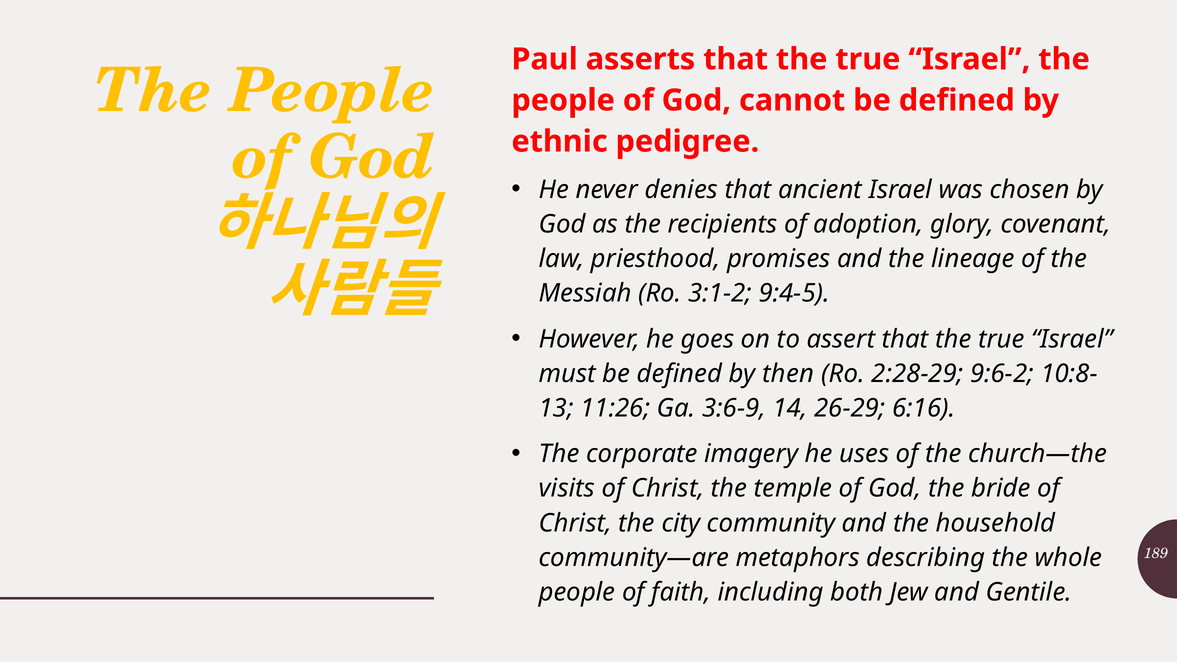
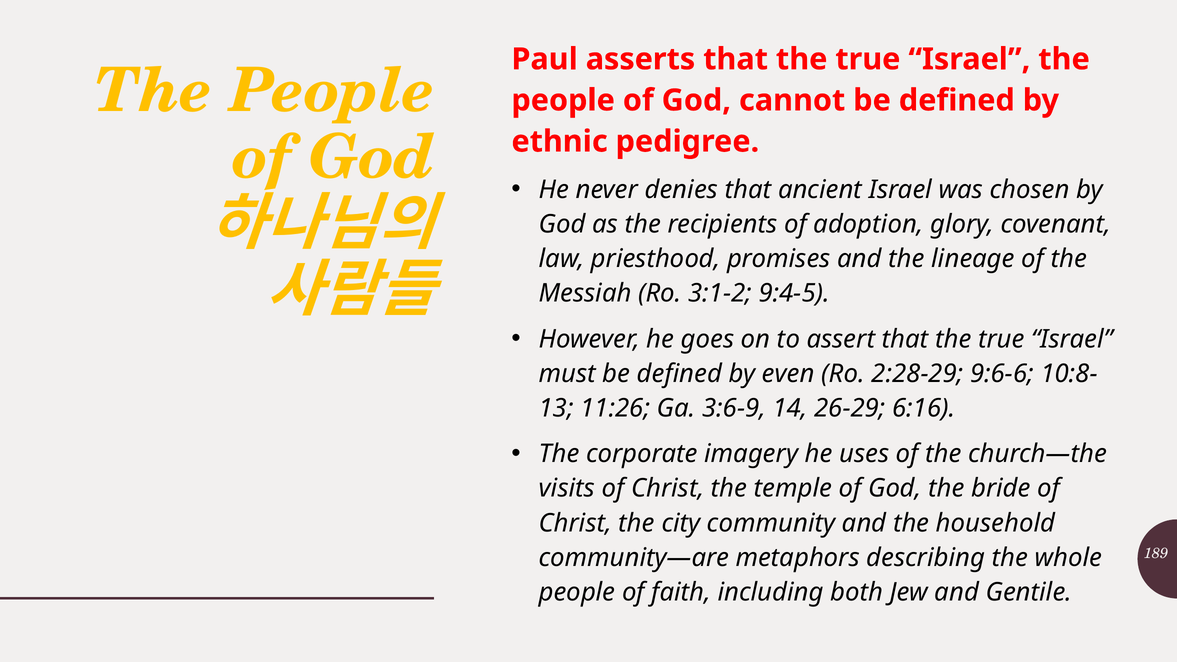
then: then -> even
9:6-2: 9:6-2 -> 9:6-6
